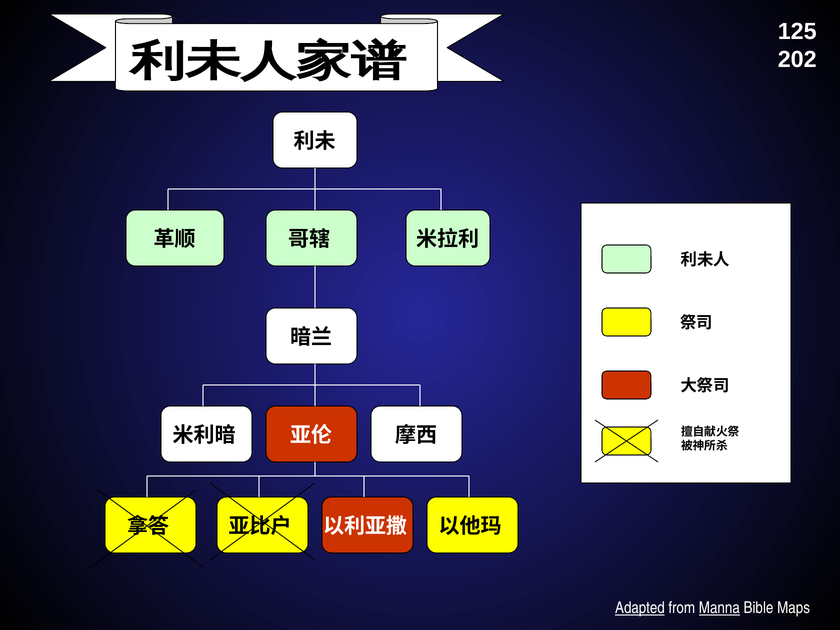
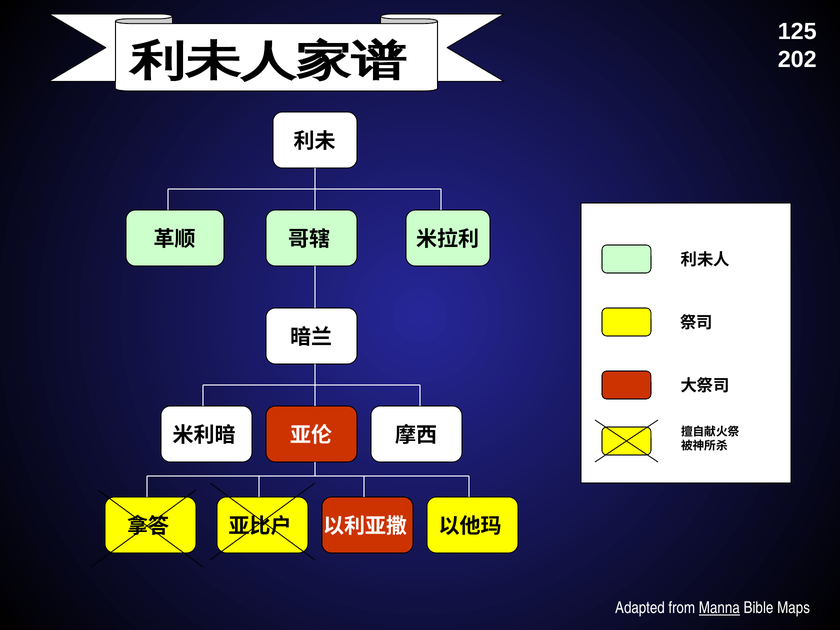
Adapted underline: present -> none
